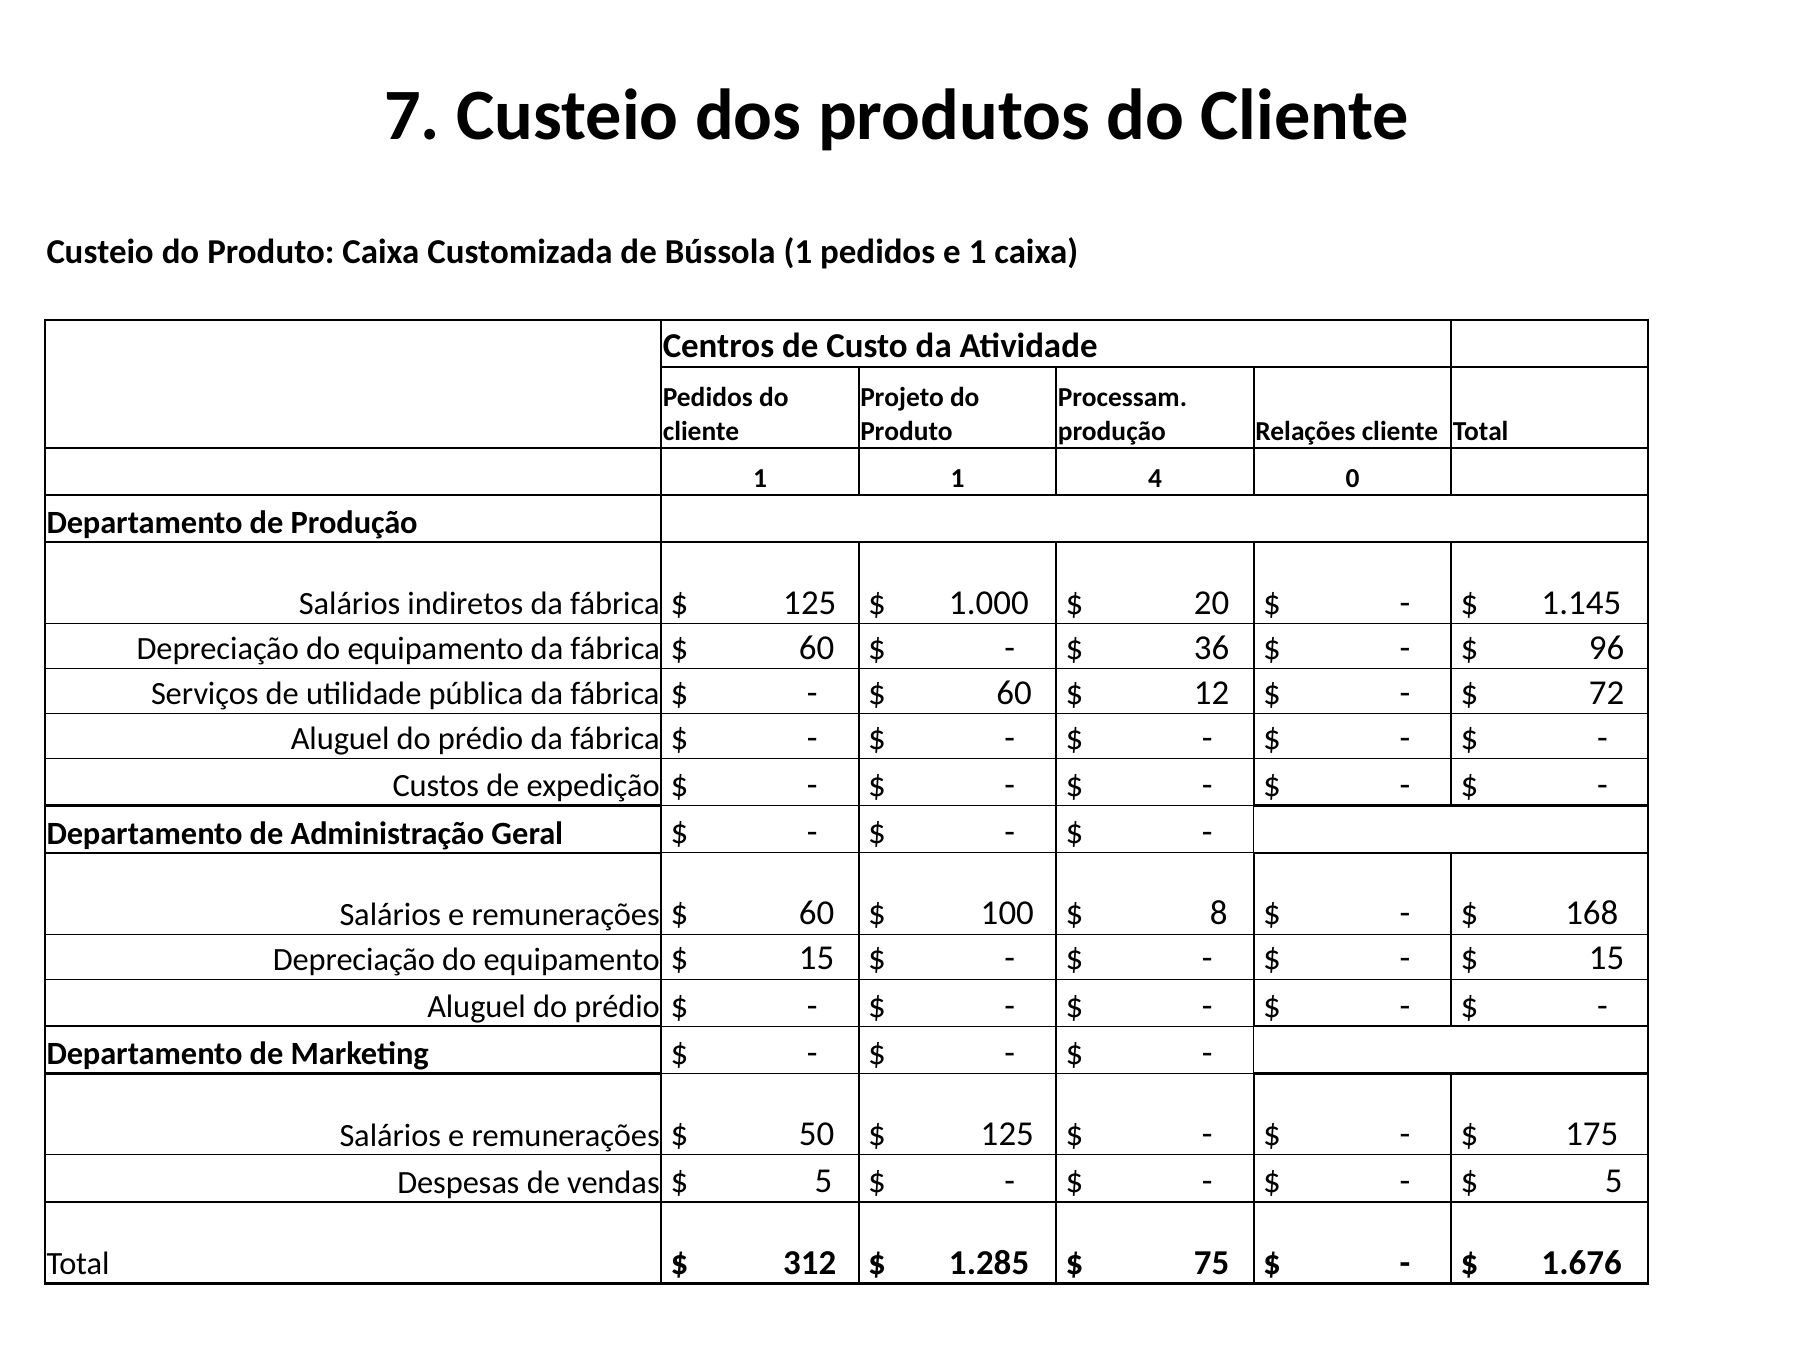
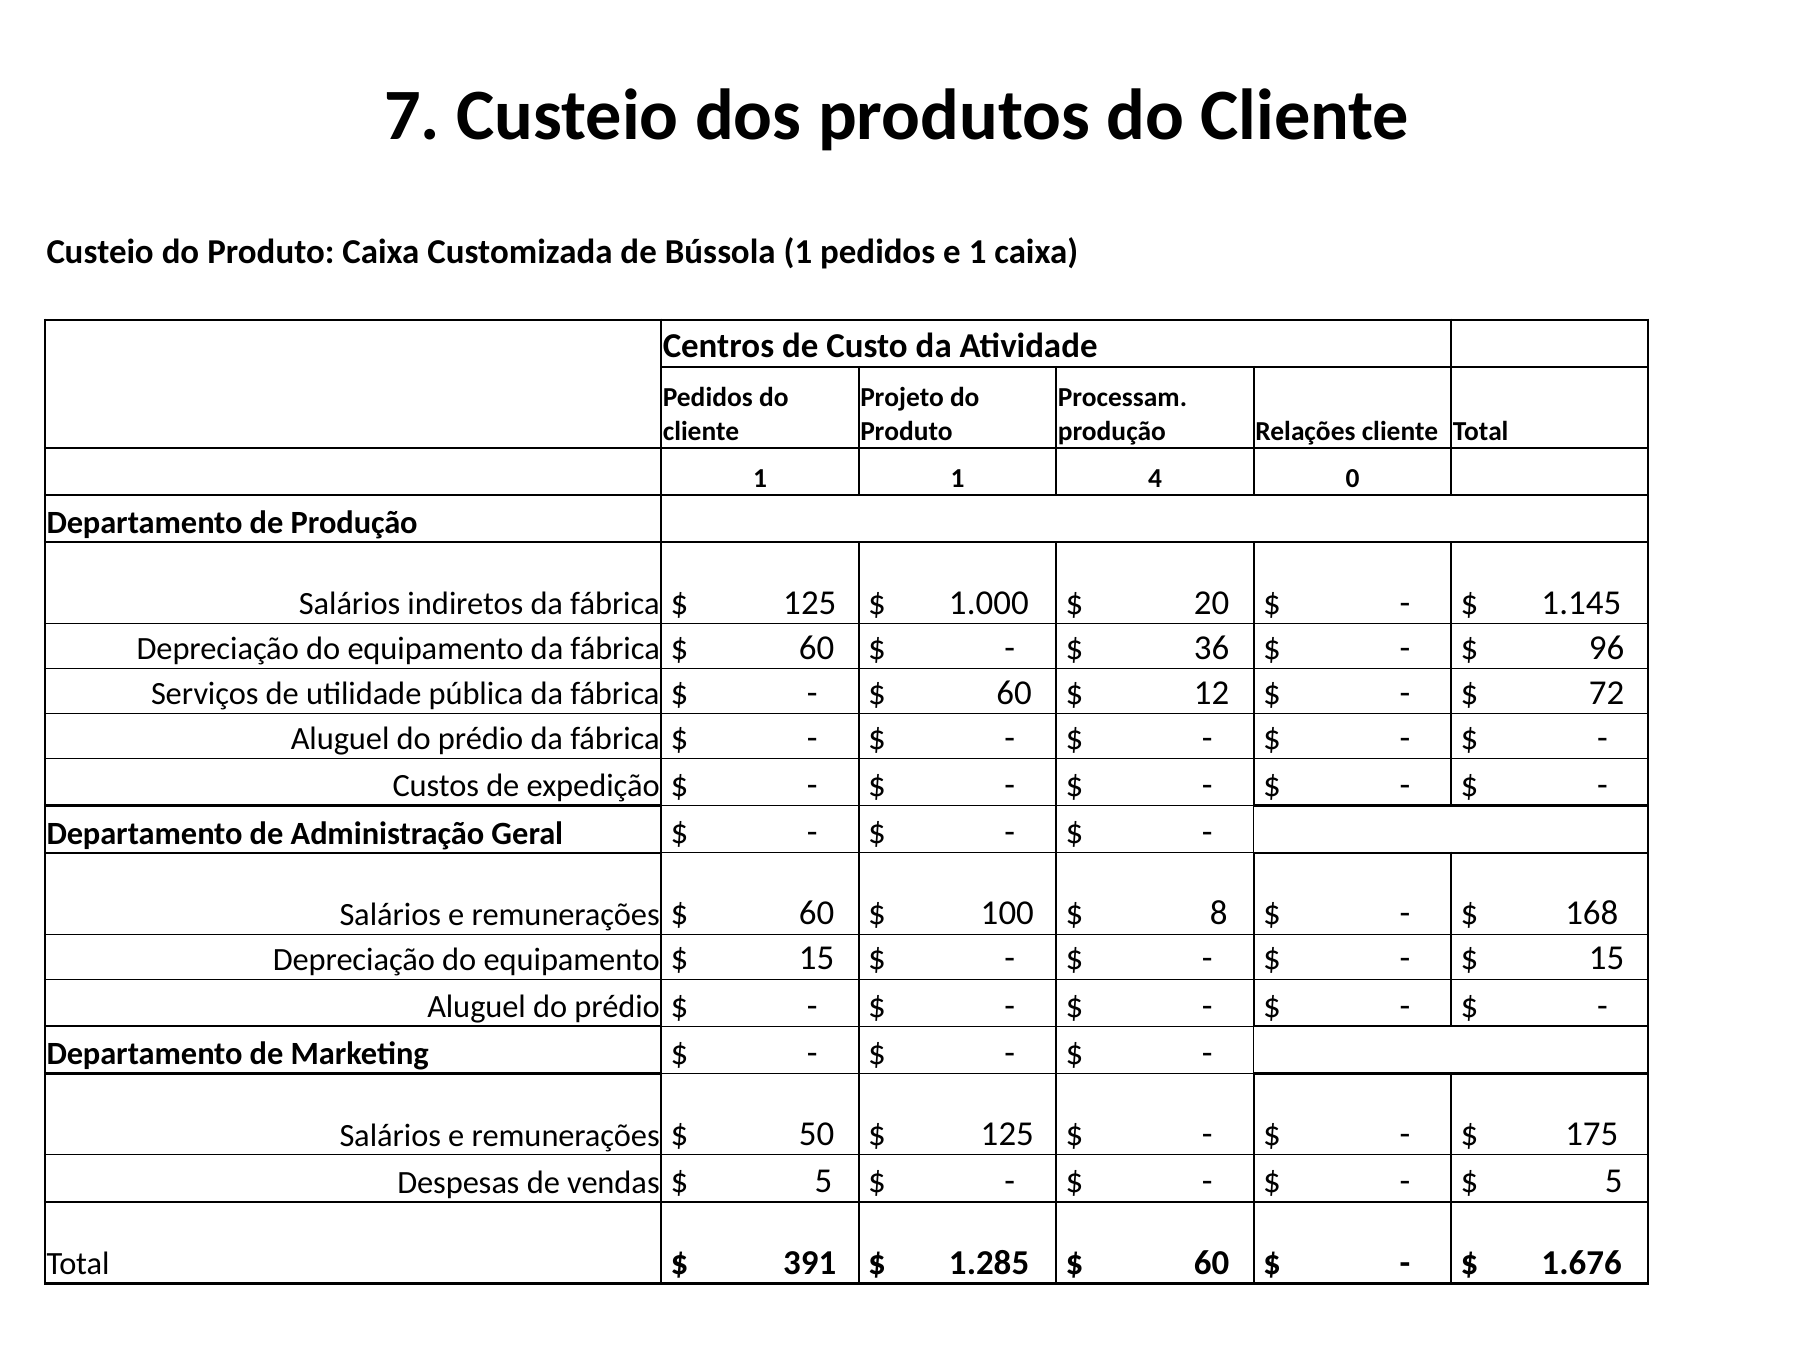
312: 312 -> 391
75 at (1212, 1263): 75 -> 60
